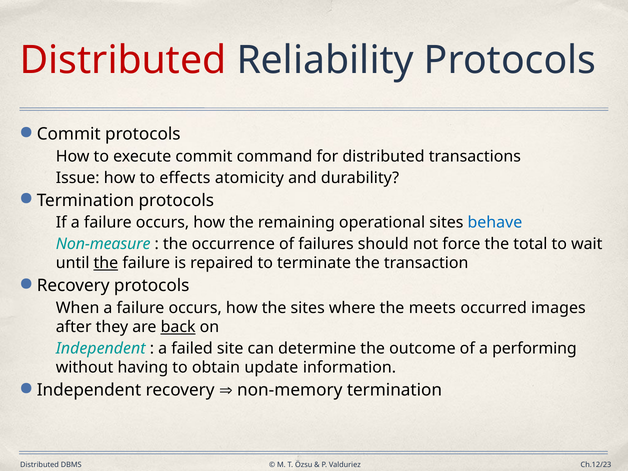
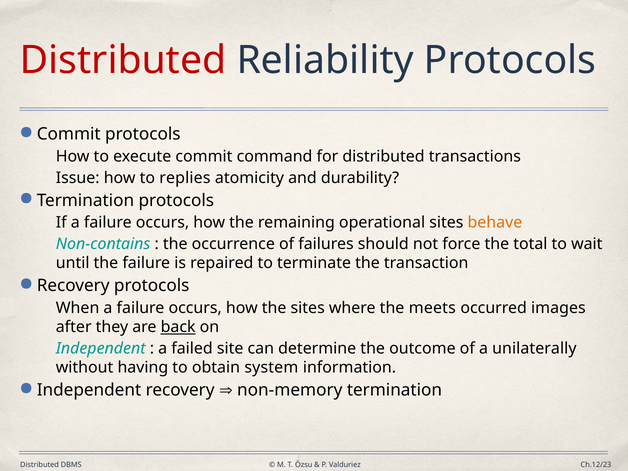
effects: effects -> replies
behave colour: blue -> orange
Non-measure: Non-measure -> Non-contains
the at (106, 263) underline: present -> none
performing: performing -> unilaterally
update: update -> system
